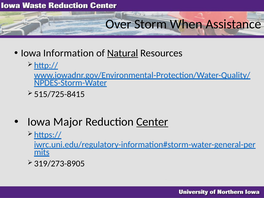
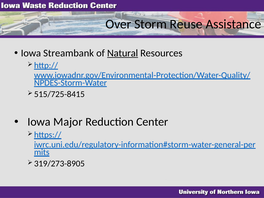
When: When -> Reuse
Information: Information -> Streambank
Center underline: present -> none
